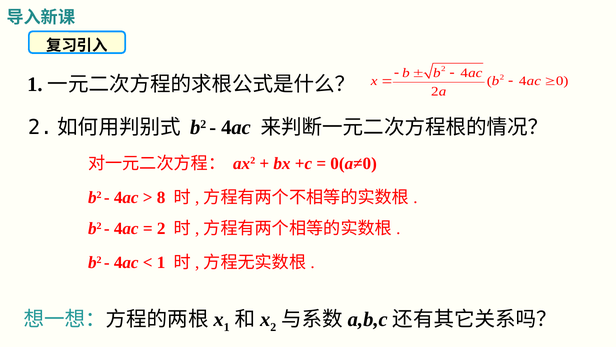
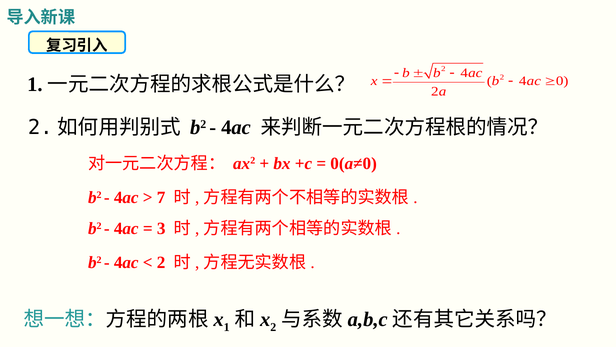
8: 8 -> 7
2 at (161, 228): 2 -> 3
1 at (161, 262): 1 -> 2
